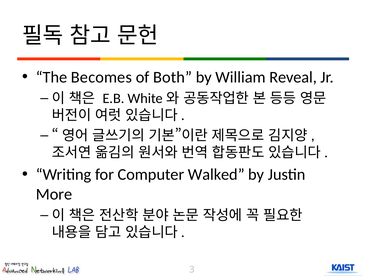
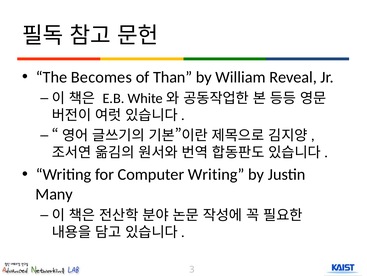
Both: Both -> Than
Computer Walked: Walked -> Writing
More: More -> Many
